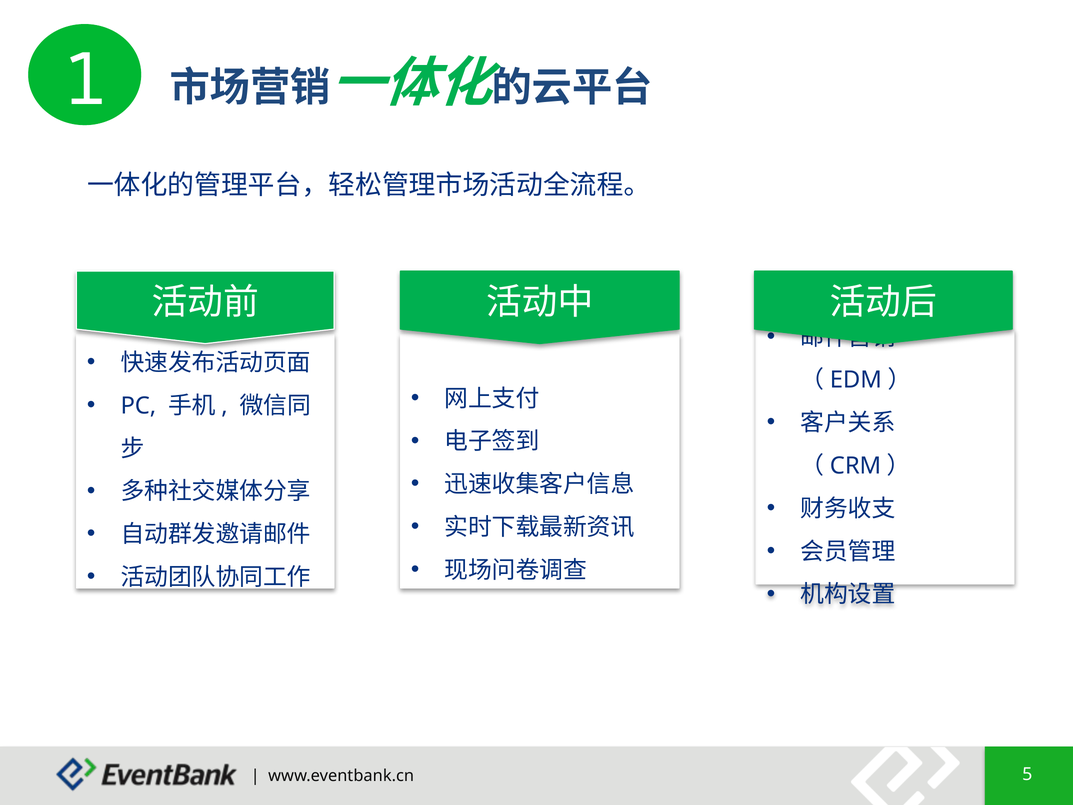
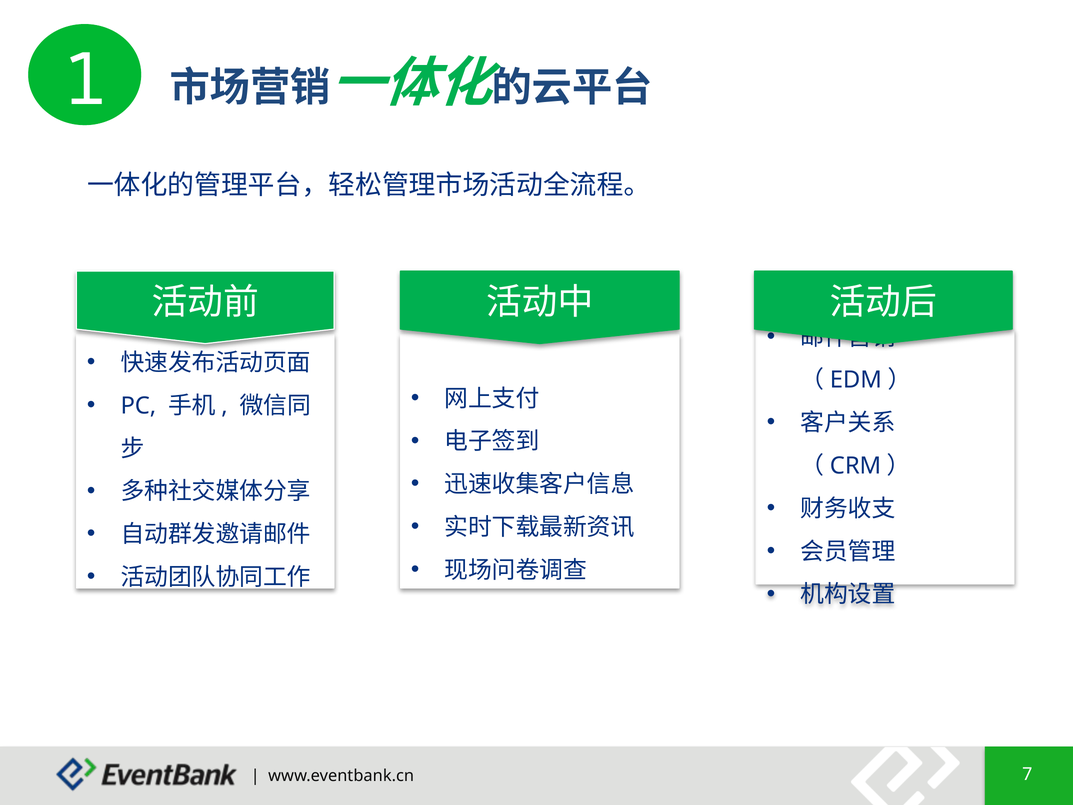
5: 5 -> 7
